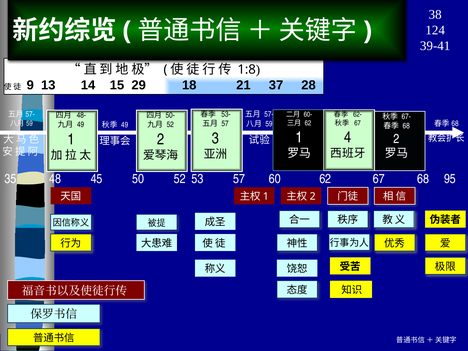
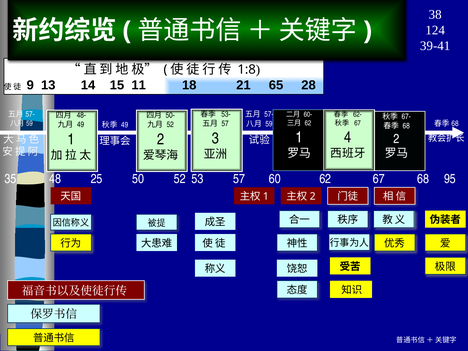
29: 29 -> 11
37: 37 -> 65
45: 45 -> 25
